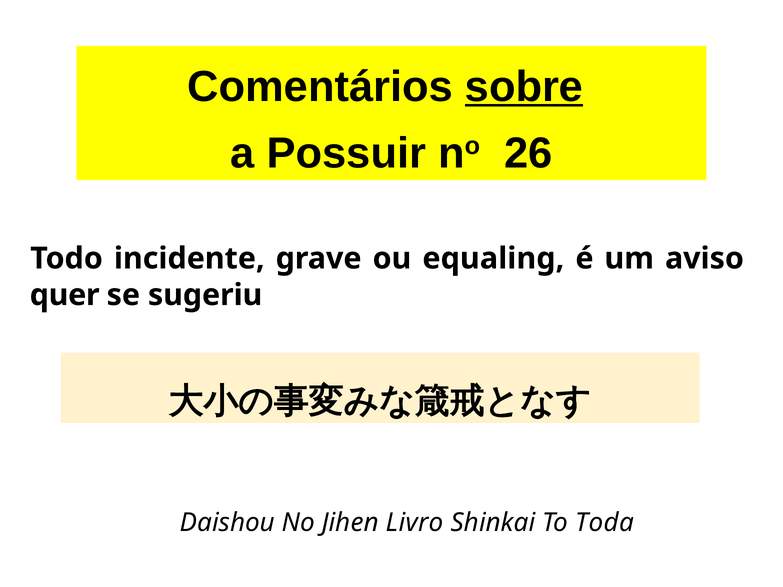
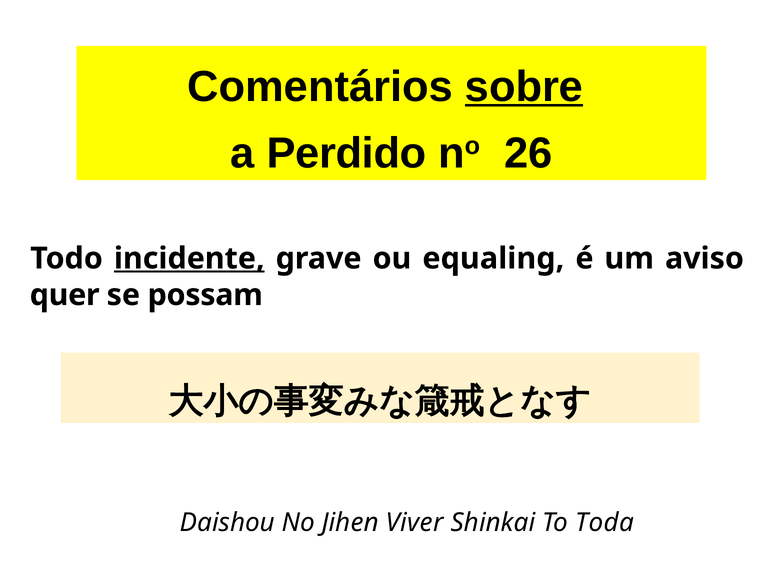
Possuir: Possuir -> Perdido
incidente underline: none -> present
sugeriu: sugeriu -> possam
Livro: Livro -> Viver
